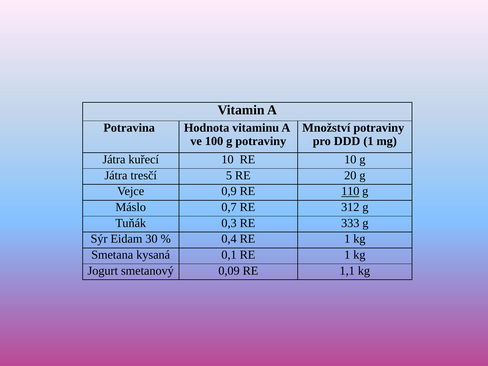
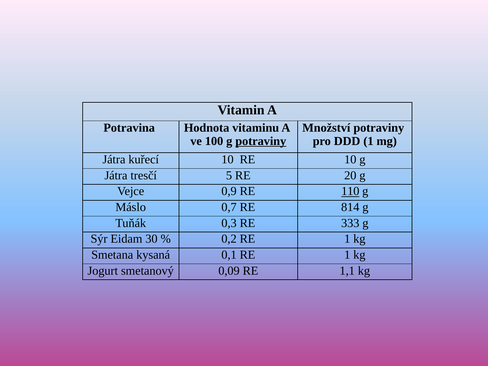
potraviny at (261, 141) underline: none -> present
312: 312 -> 814
0,4: 0,4 -> 0,2
